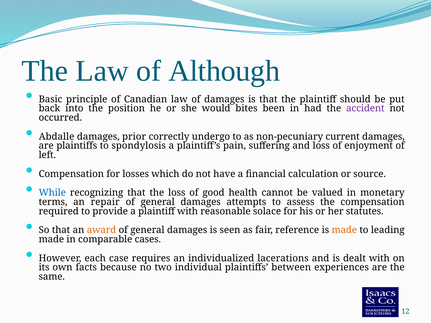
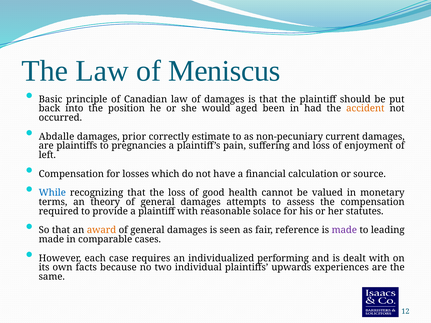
Although: Although -> Meniscus
bites: bites -> aged
accident colour: purple -> orange
undergo: undergo -> estimate
spondylosis: spondylosis -> pregnancies
repair: repair -> theory
made at (344, 230) colour: orange -> purple
lacerations: lacerations -> performing
between: between -> upwards
